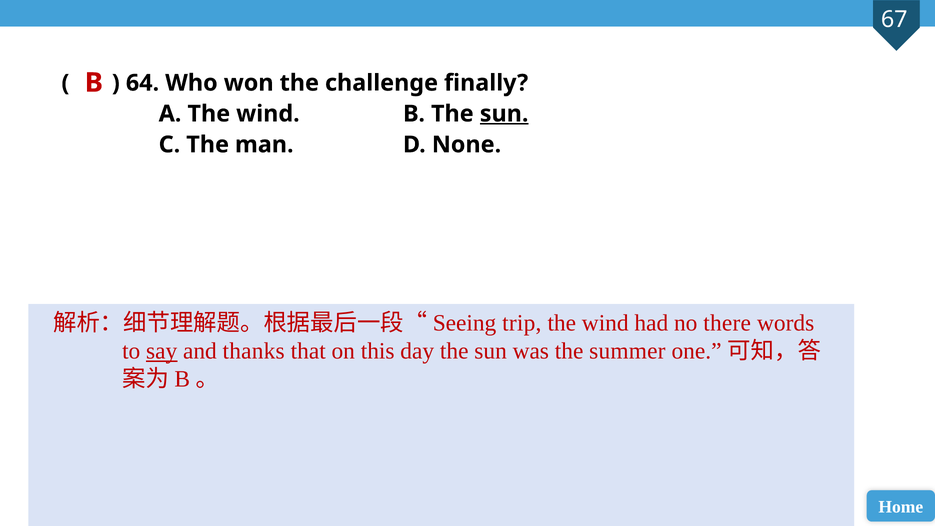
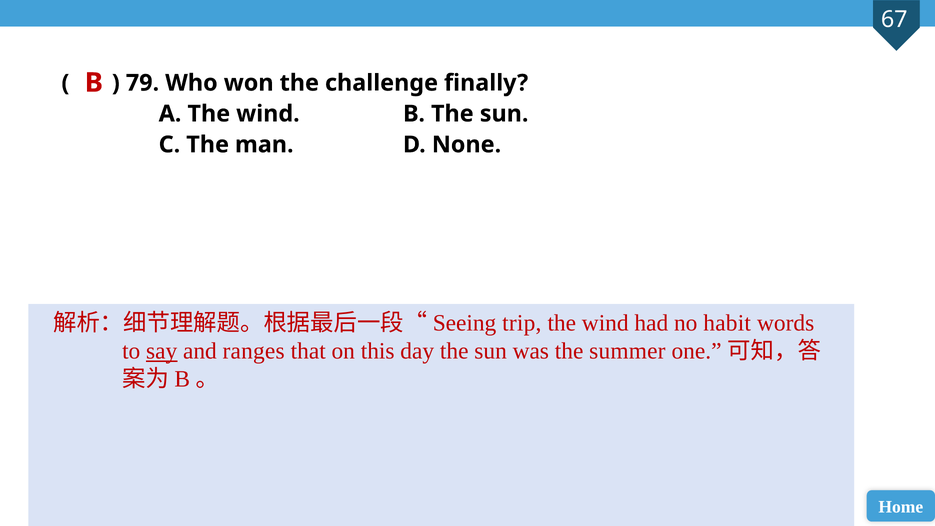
64: 64 -> 79
sun at (504, 114) underline: present -> none
there: there -> habit
thanks: thanks -> ranges
